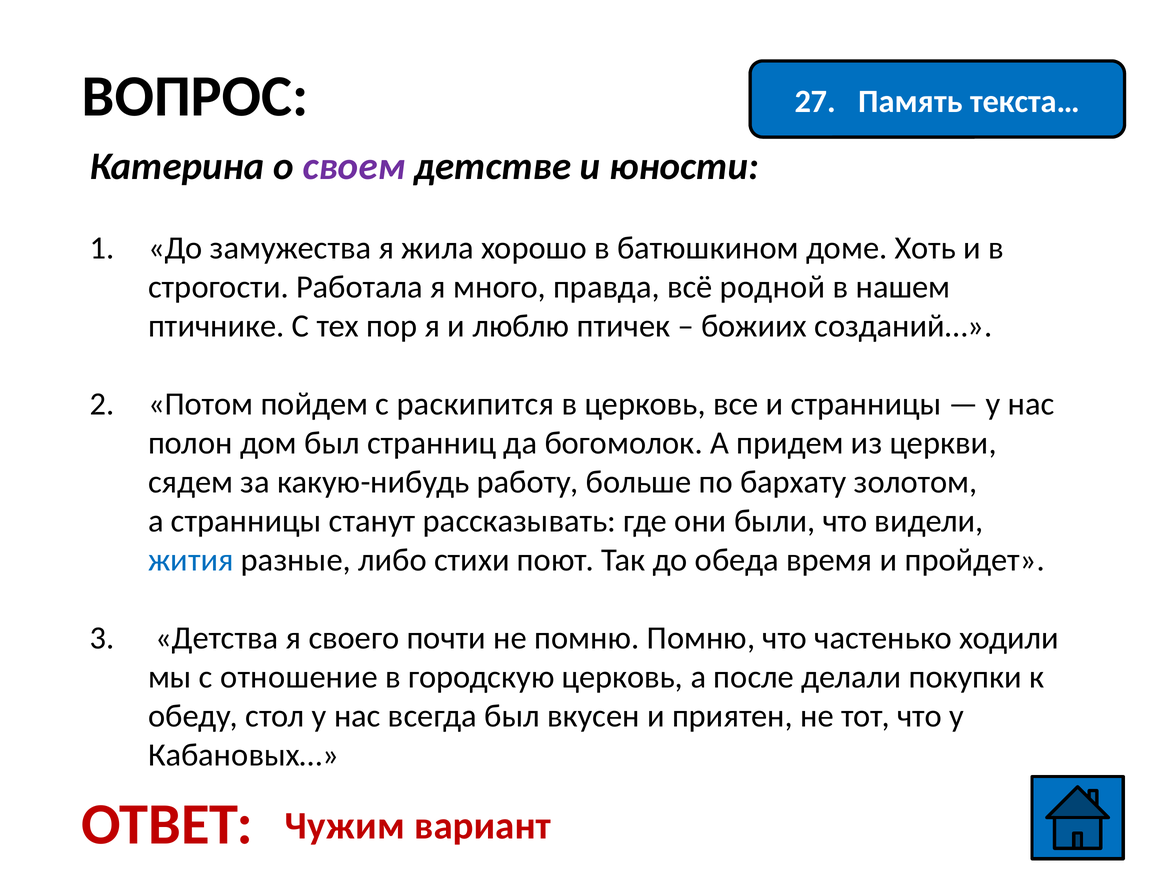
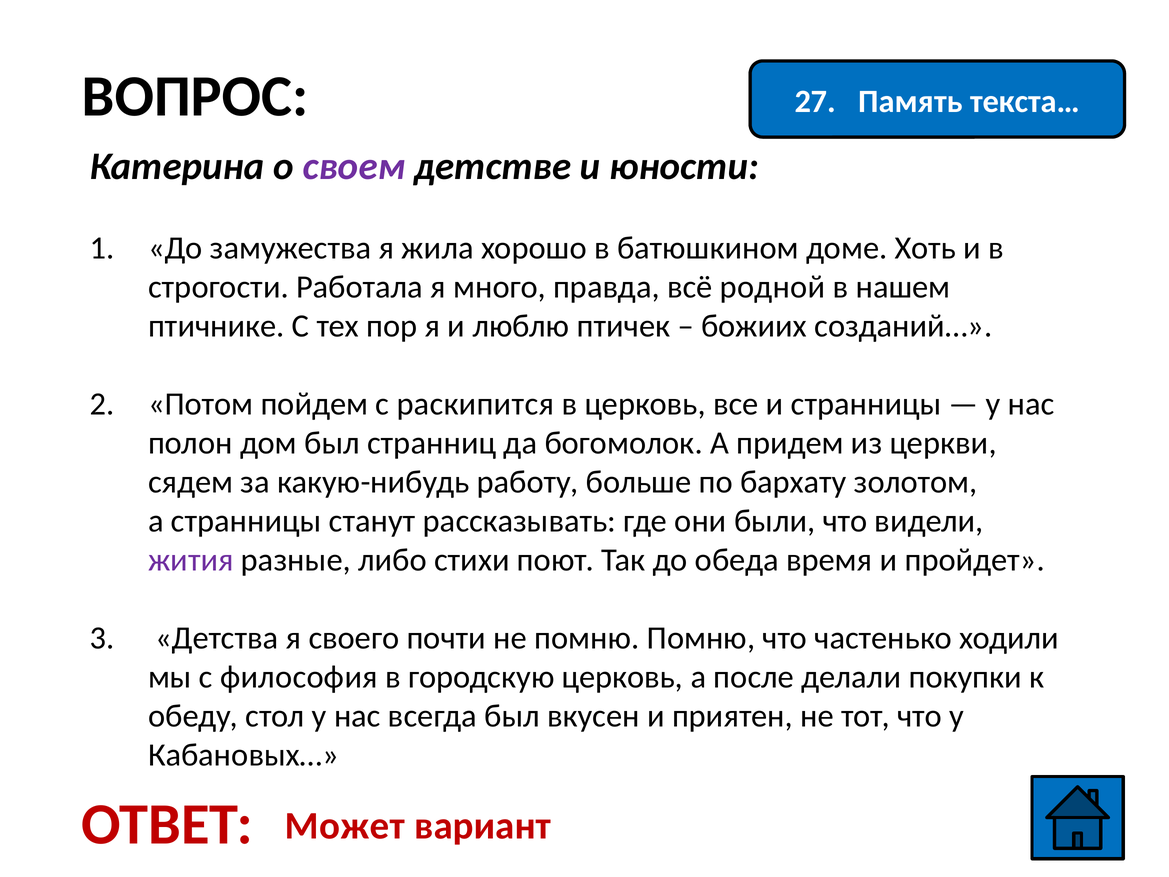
жития colour: blue -> purple
отношение: отношение -> философия
Чужим: Чужим -> Может
